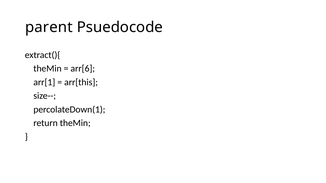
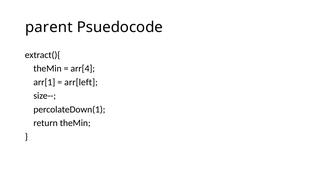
arr[6: arr[6 -> arr[4
arr[this: arr[this -> arr[left
